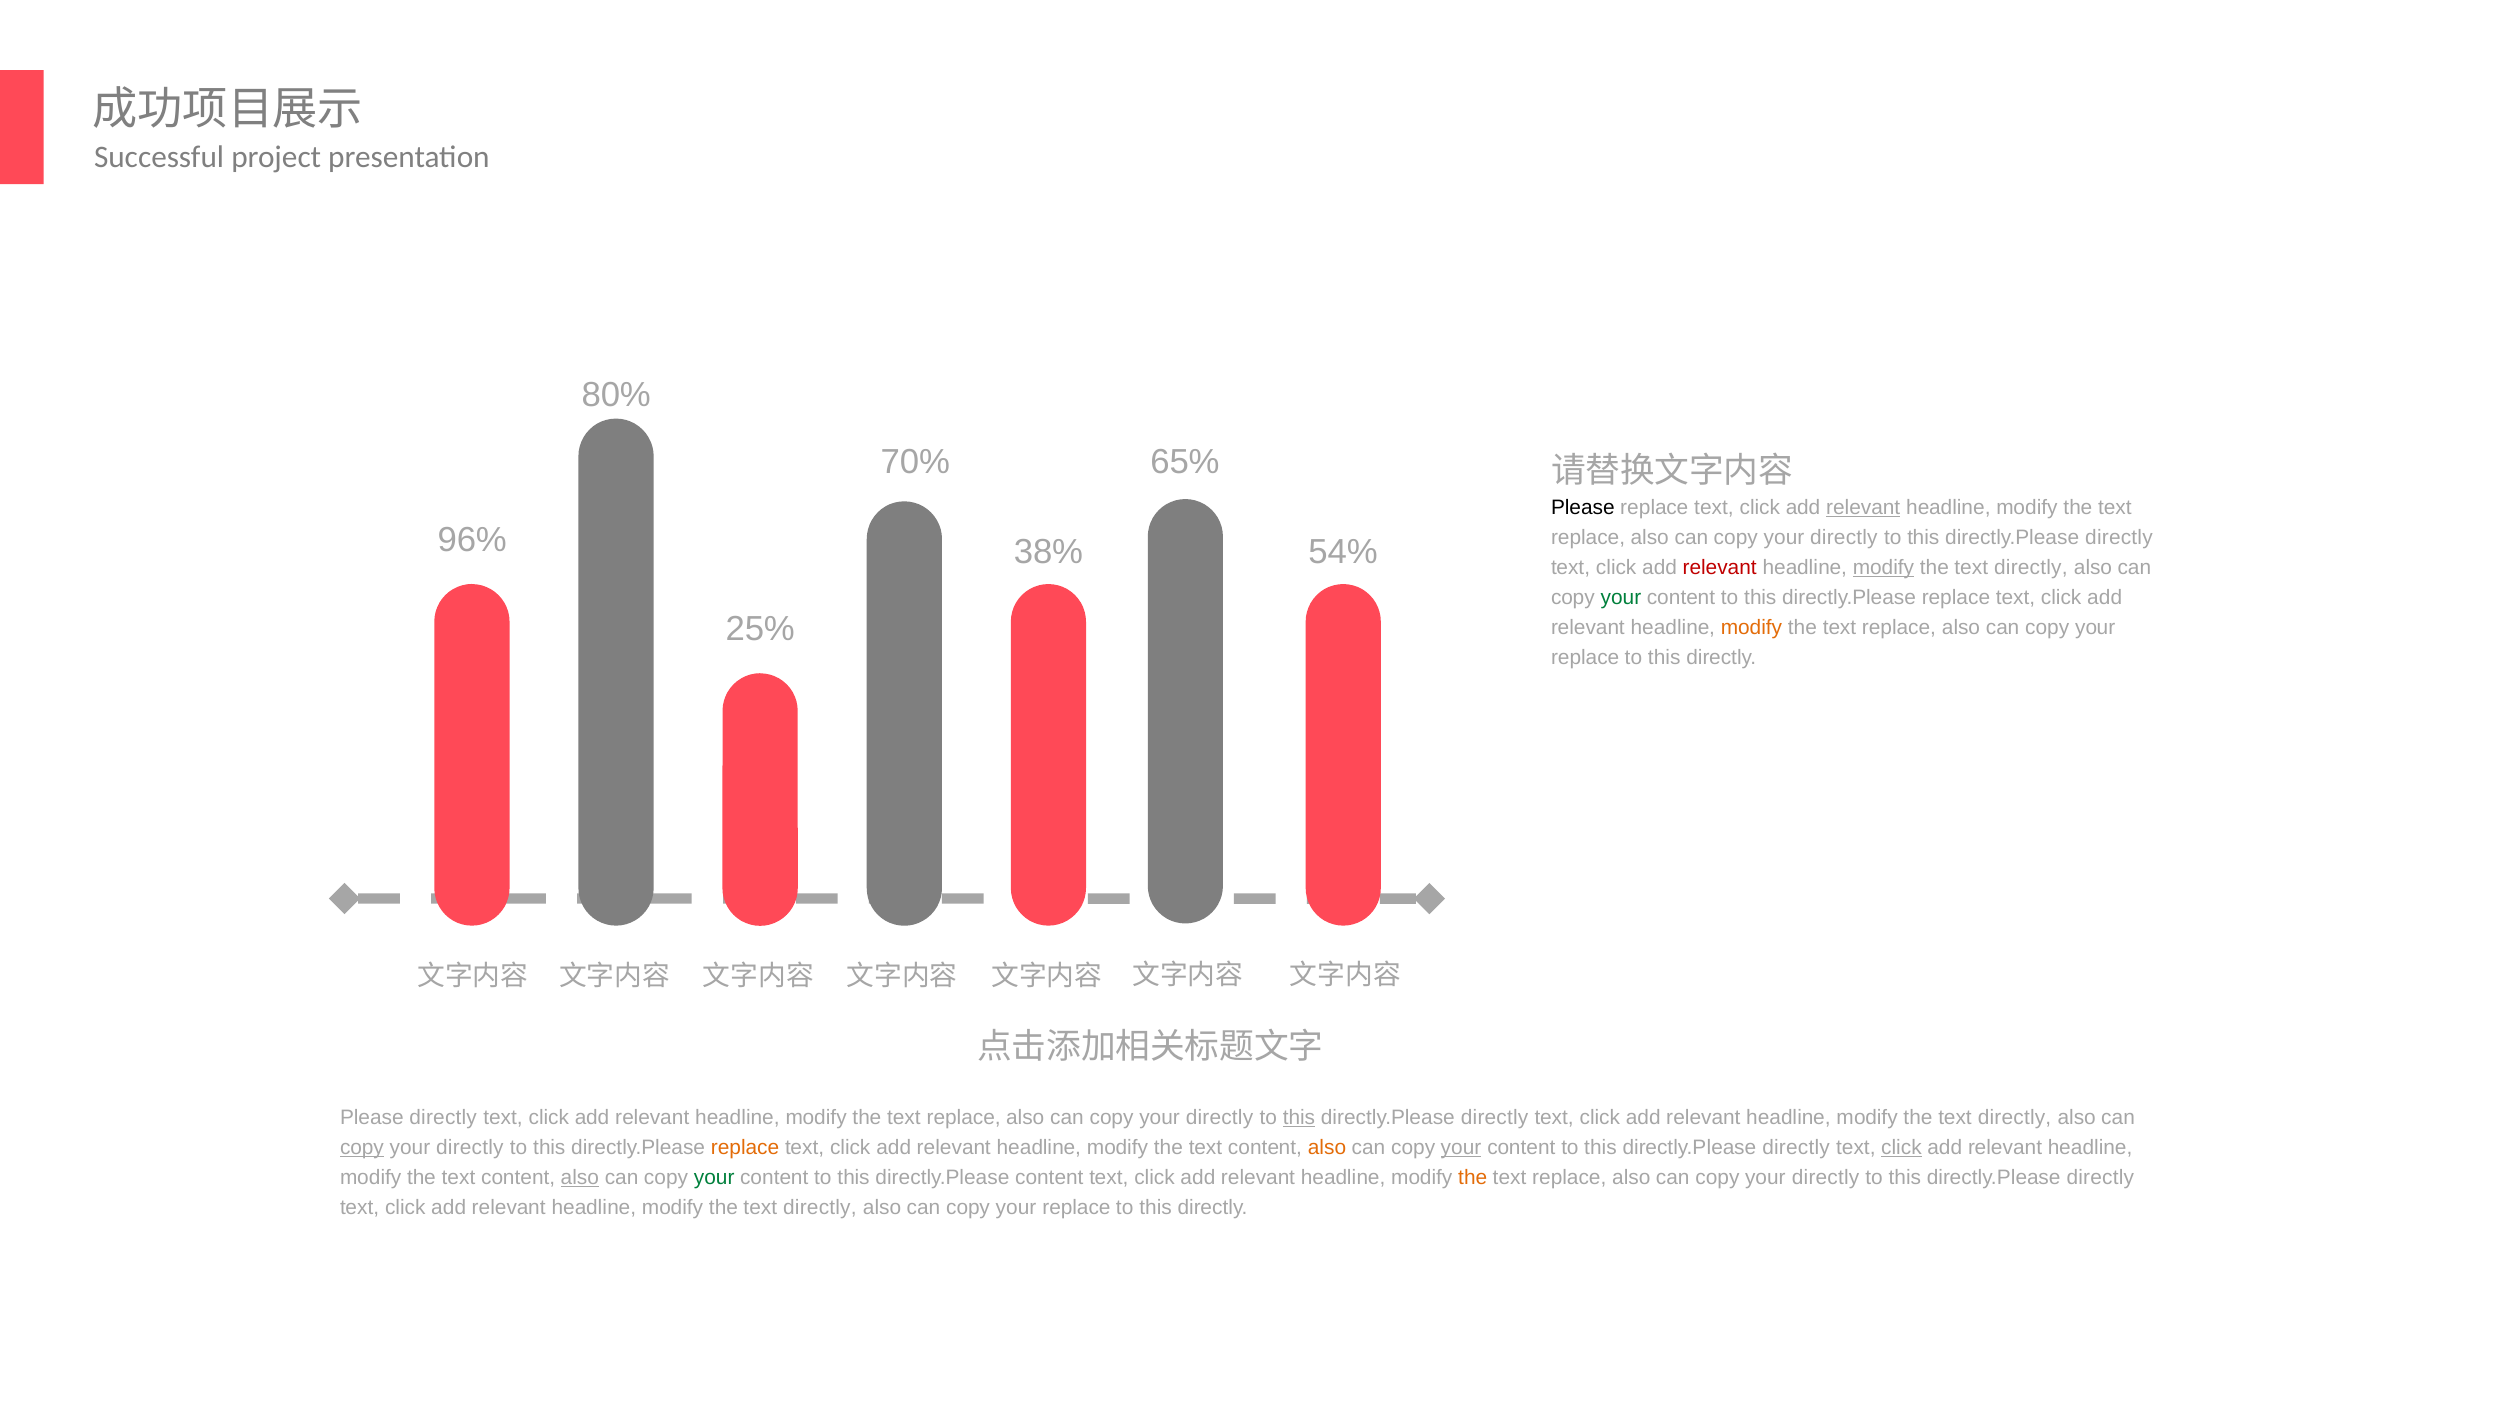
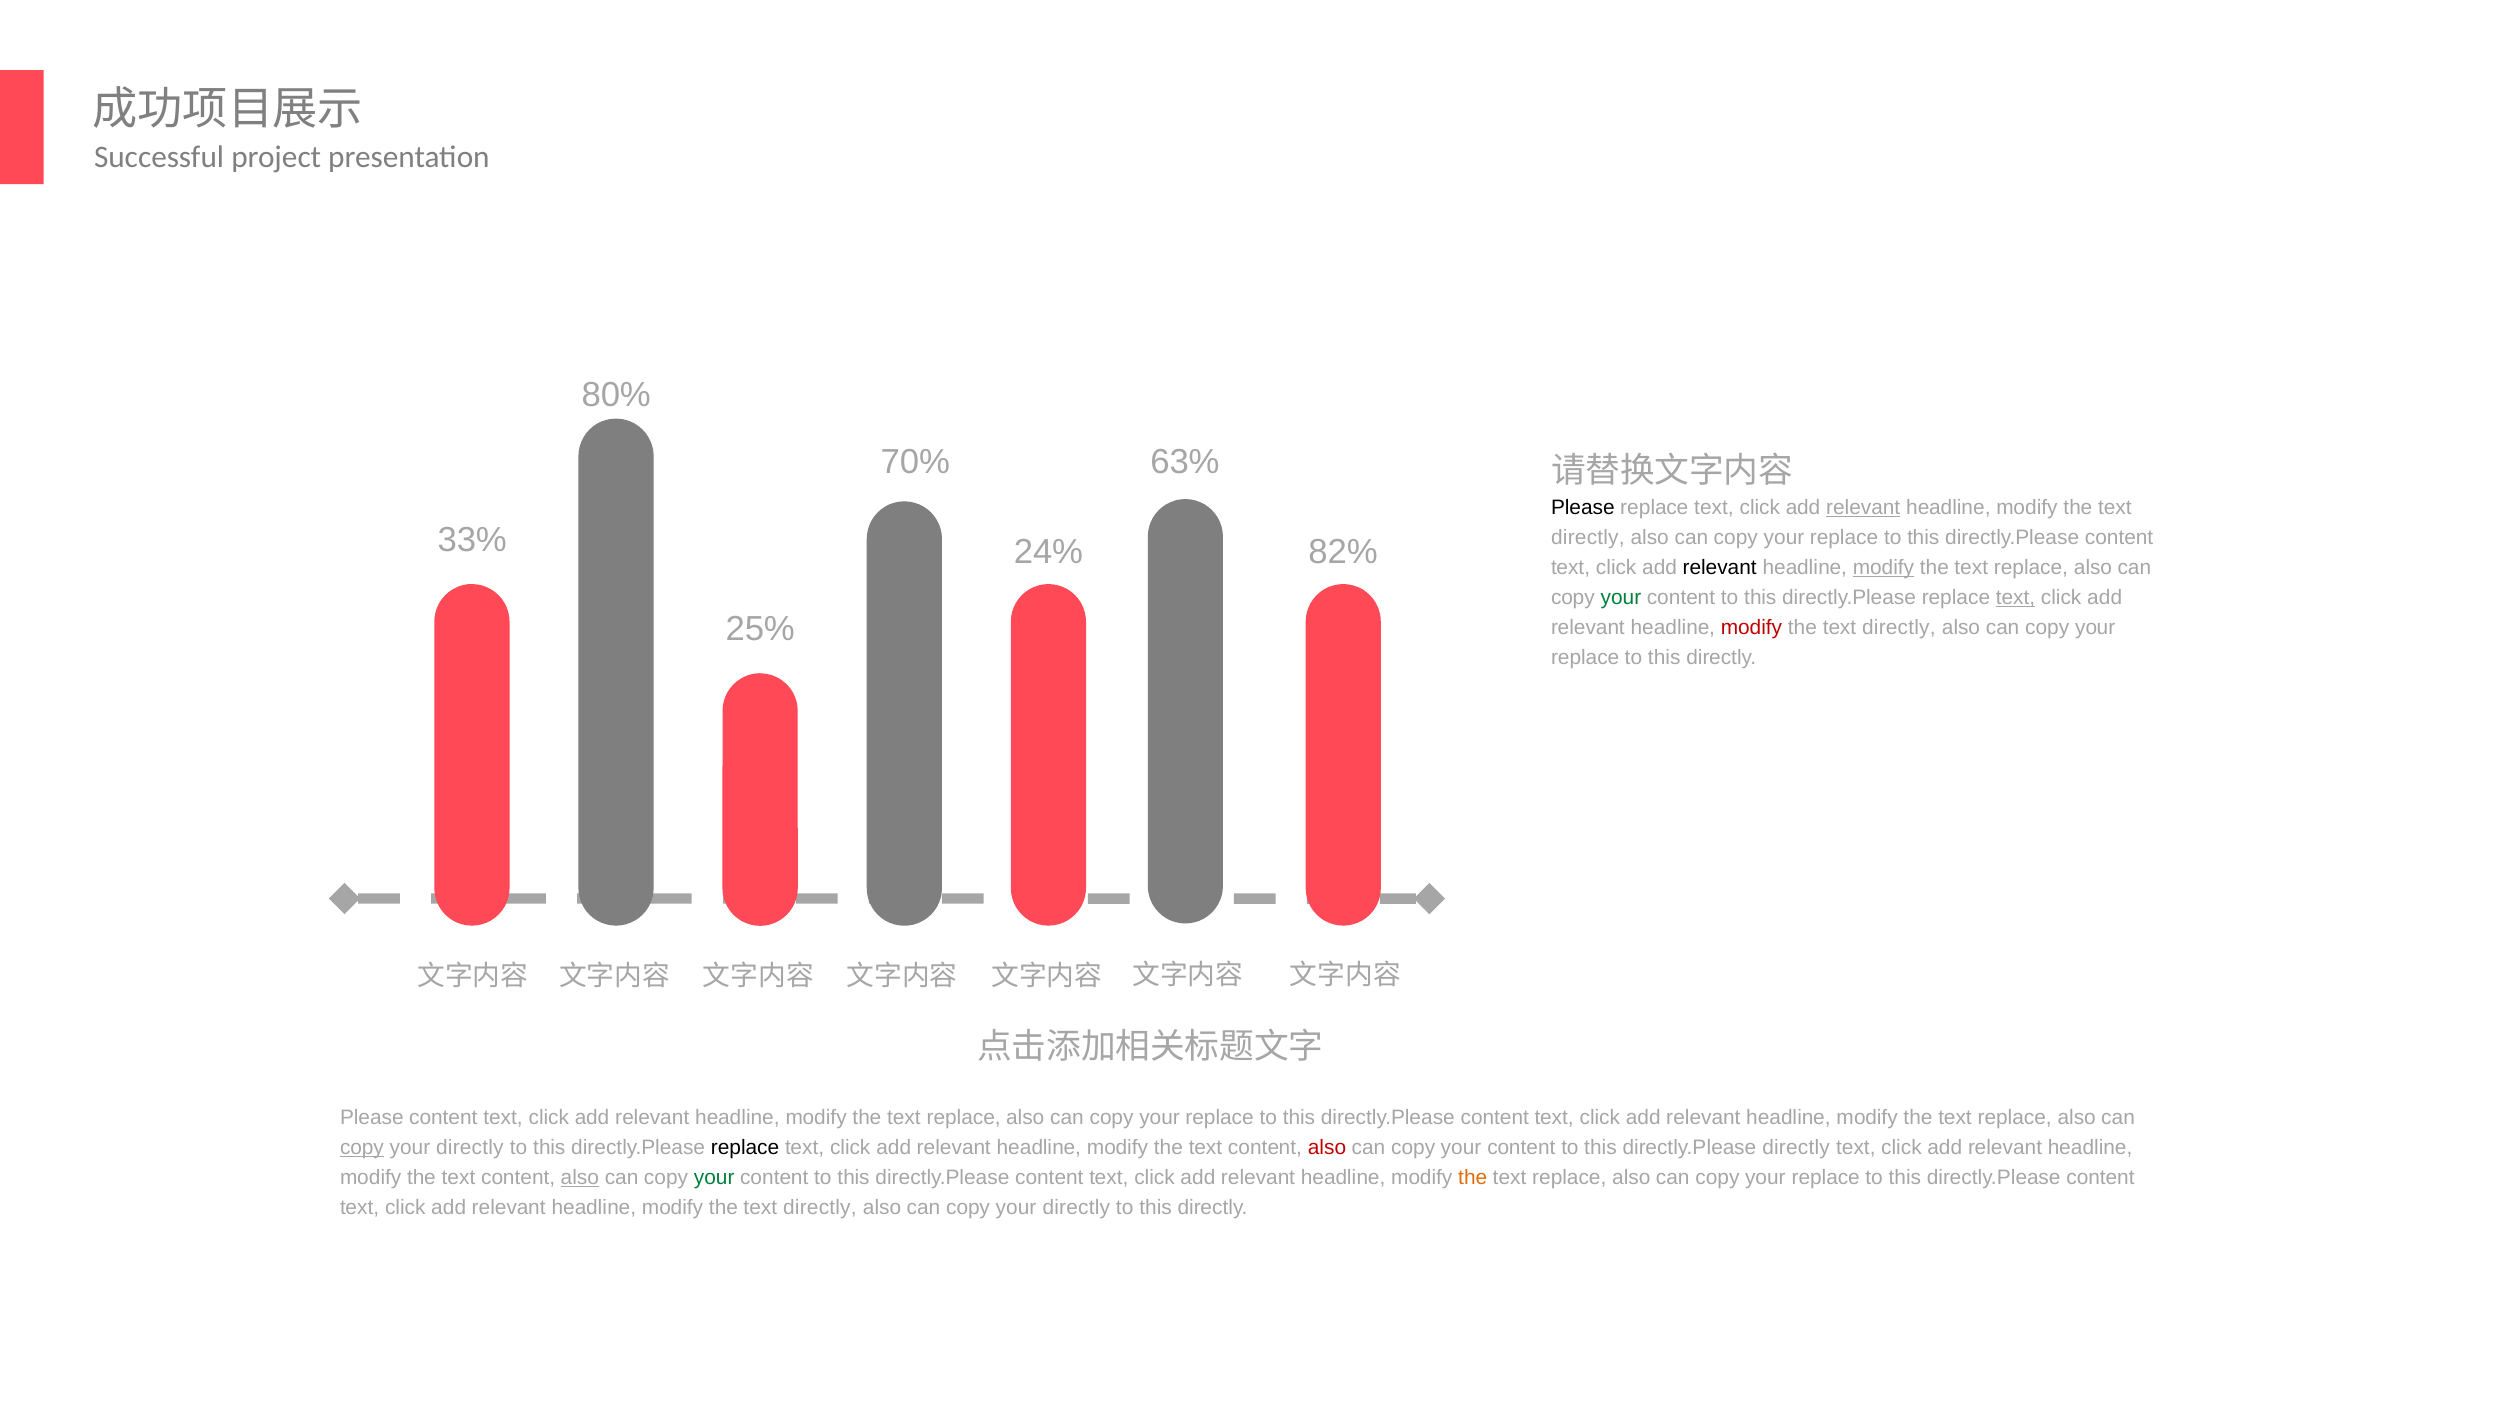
65%: 65% -> 63%
96%: 96% -> 33%
replace at (1588, 538): replace -> directly
directly at (1844, 538): directly -> replace
directly at (2119, 538): directly -> content
38%: 38% -> 24%
54%: 54% -> 82%
relevant at (1720, 568) colour: red -> black
directly at (2031, 568): directly -> replace
text at (2016, 597) underline: none -> present
modify at (1751, 627) colour: orange -> red
replace at (1899, 627): replace -> directly
Please directly: directly -> content
directly at (1219, 1118): directly -> replace
this at (1299, 1118) underline: present -> none
directly at (1495, 1118): directly -> content
directly at (2015, 1118): directly -> replace
replace at (745, 1148) colour: orange -> black
also at (1327, 1148) colour: orange -> red
your at (1461, 1148) underline: present -> none
click at (1901, 1148) underline: present -> none
directly at (1826, 1178): directly -> replace
directly at (2100, 1178): directly -> content
replace at (1076, 1208): replace -> directly
